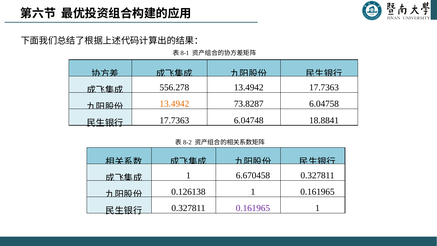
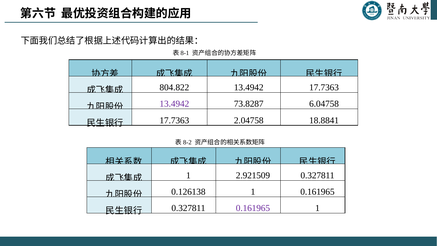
556.278: 556.278 -> 804.822
13.4942 at (174, 104) colour: orange -> purple
6.04748: 6.04748 -> 2.04758
6.670458: 6.670458 -> 2.921509
